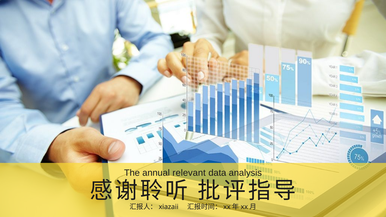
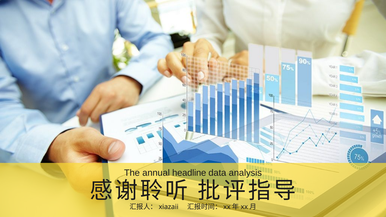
relevant: relevant -> headline
